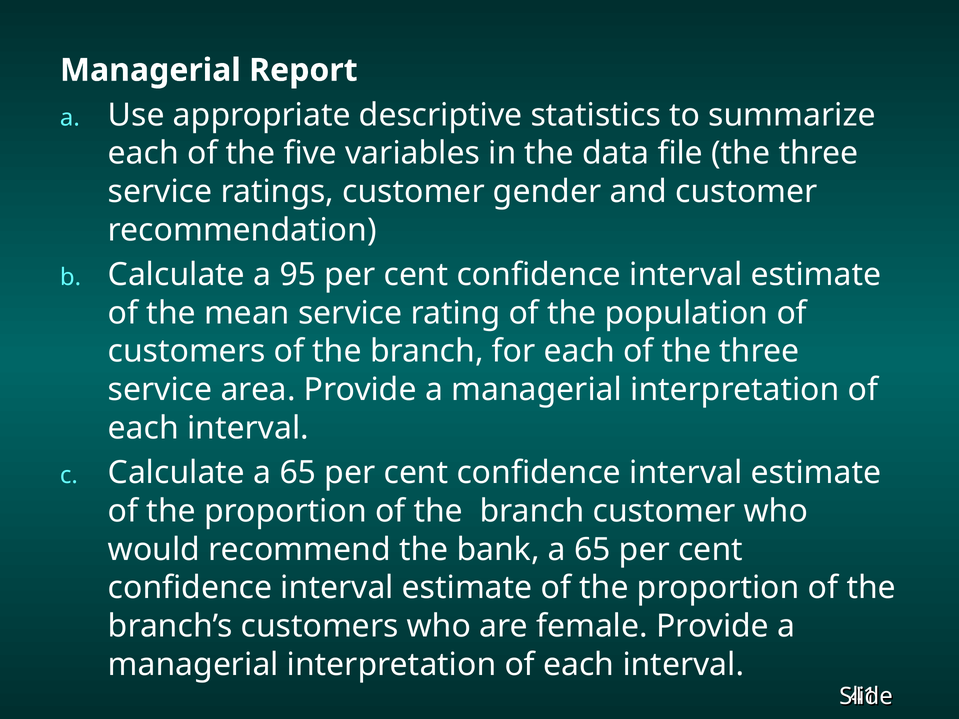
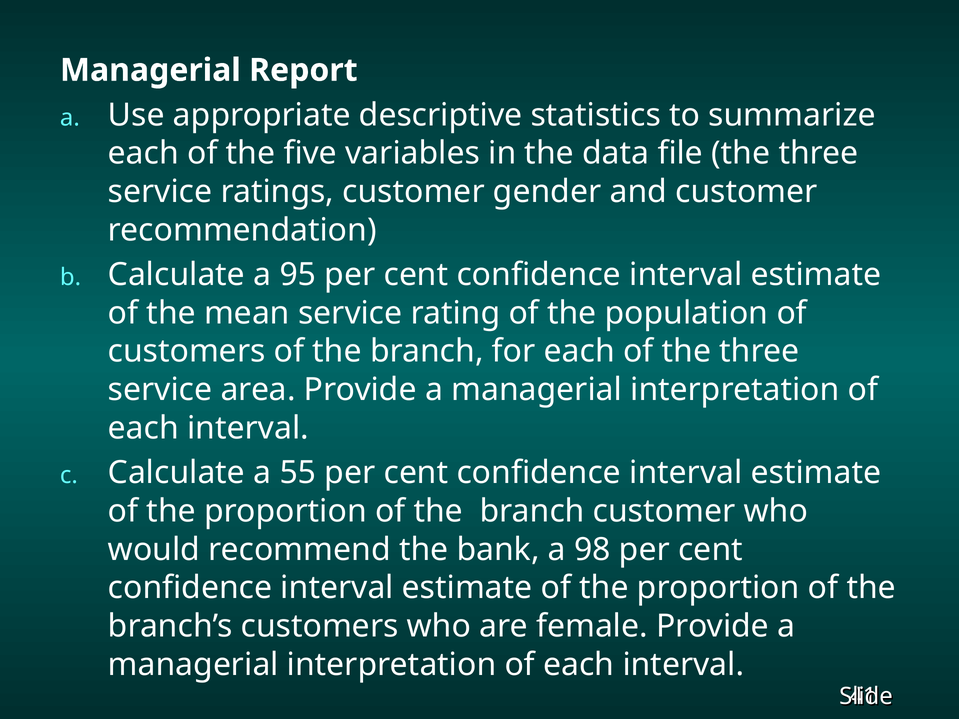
Calculate a 65: 65 -> 55
bank a 65: 65 -> 98
